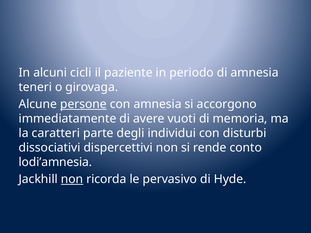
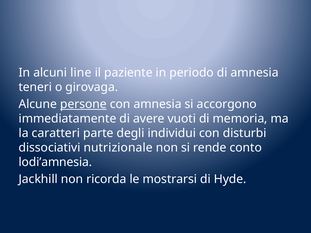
cicli: cicli -> line
dispercettivi: dispercettivi -> nutrizionale
non at (72, 179) underline: present -> none
pervasivo: pervasivo -> mostrarsi
